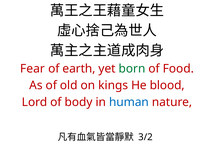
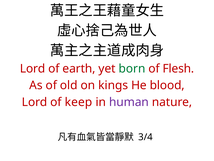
Fear at (33, 68): Fear -> Lord
Food: Food -> Flesh
body: body -> keep
human colour: blue -> purple
3/2: 3/2 -> 3/4
